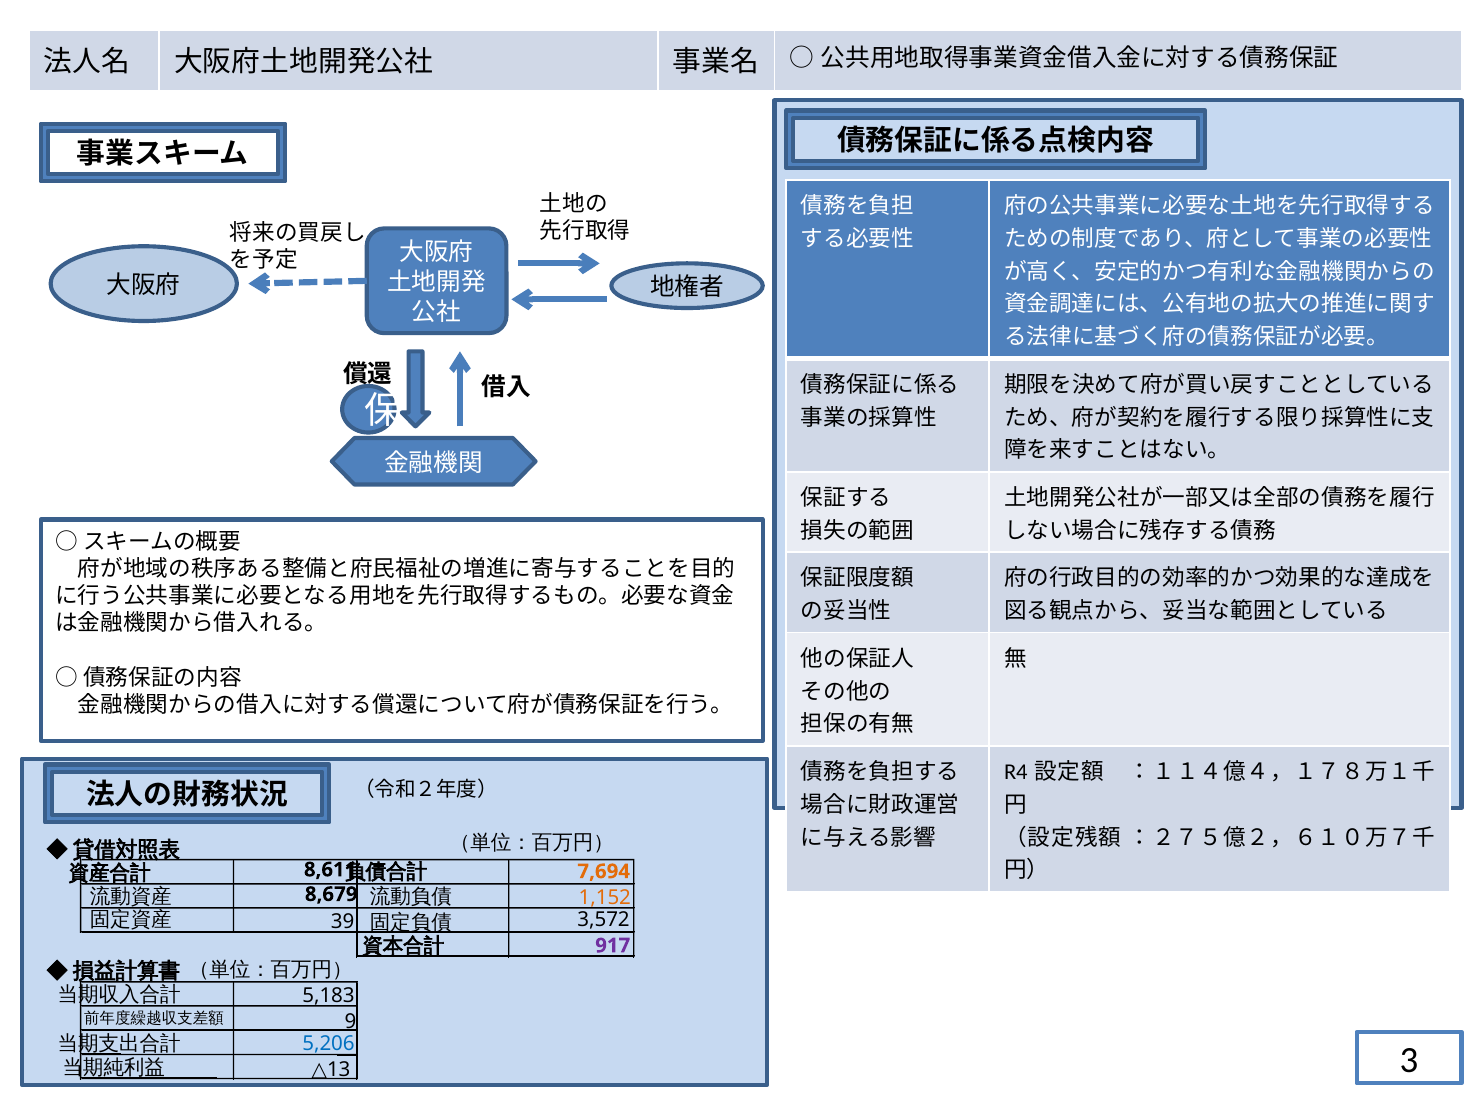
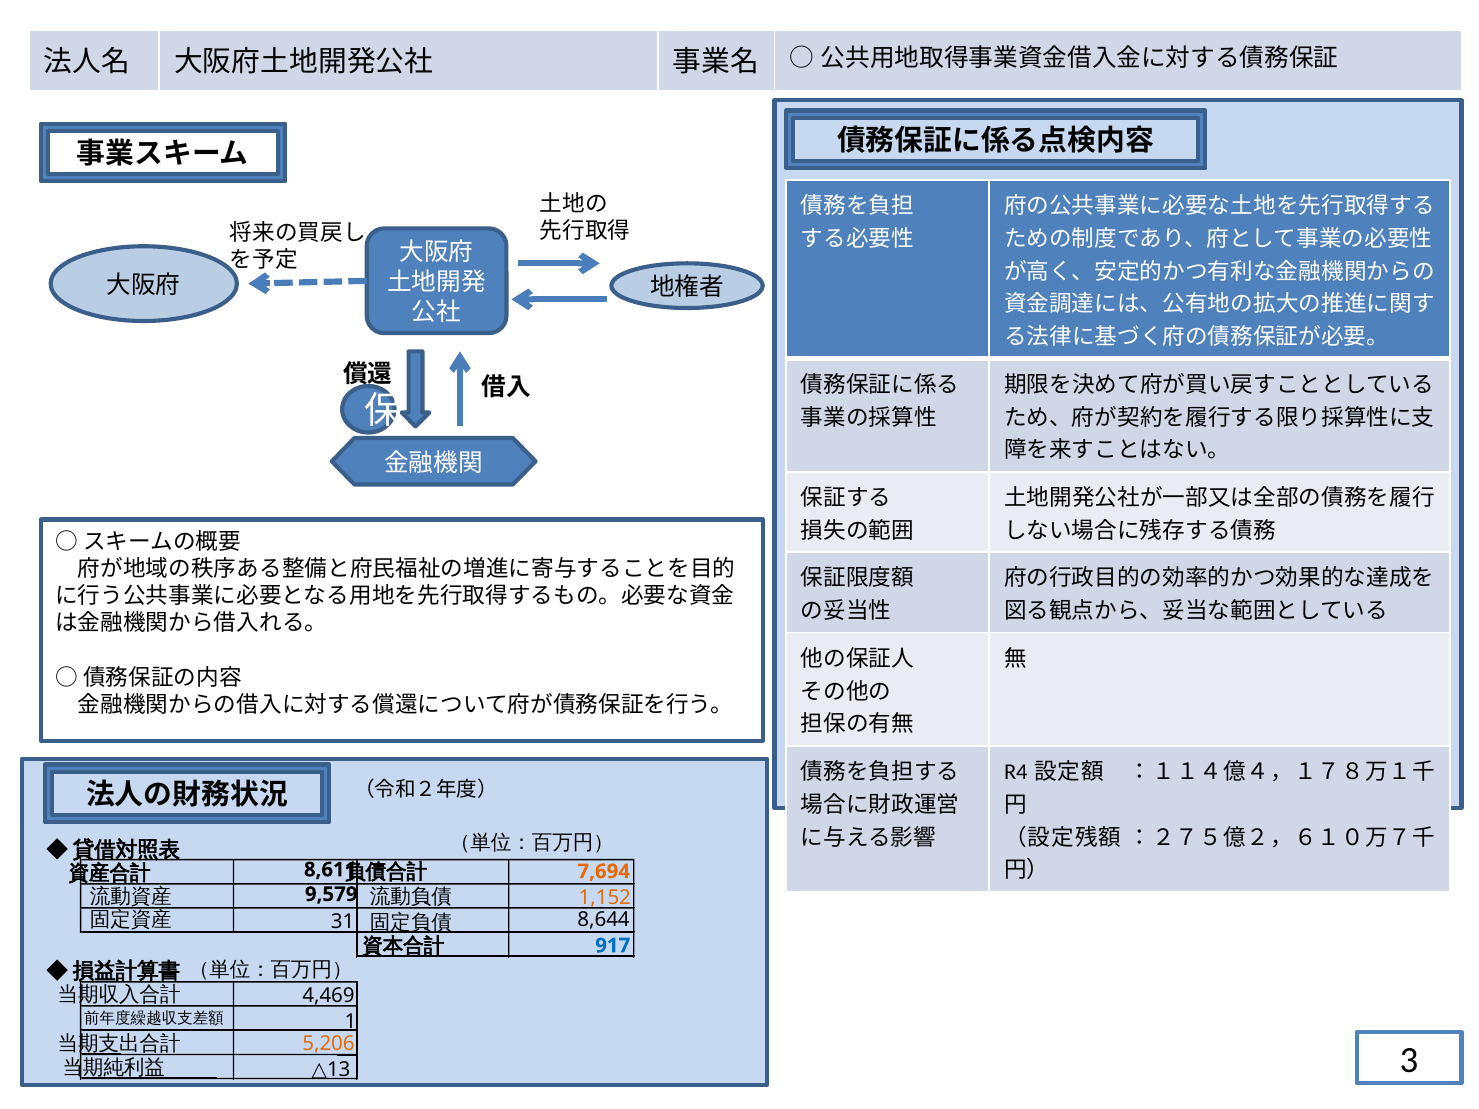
8,679: 8,679 -> 9,579
39: 39 -> 31
3,572: 3,572 -> 8,644
917 colour: purple -> blue
5,183: 5,183 -> 4,469
9: 9 -> 1
5,206 colour: blue -> orange
